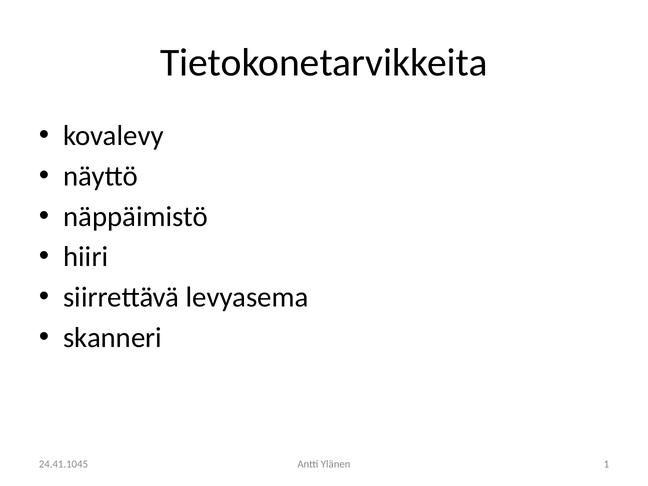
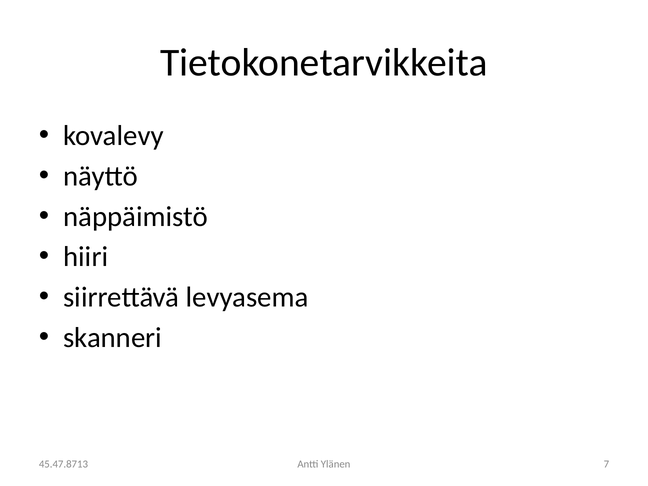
1: 1 -> 7
24.41.1045: 24.41.1045 -> 45.47.8713
